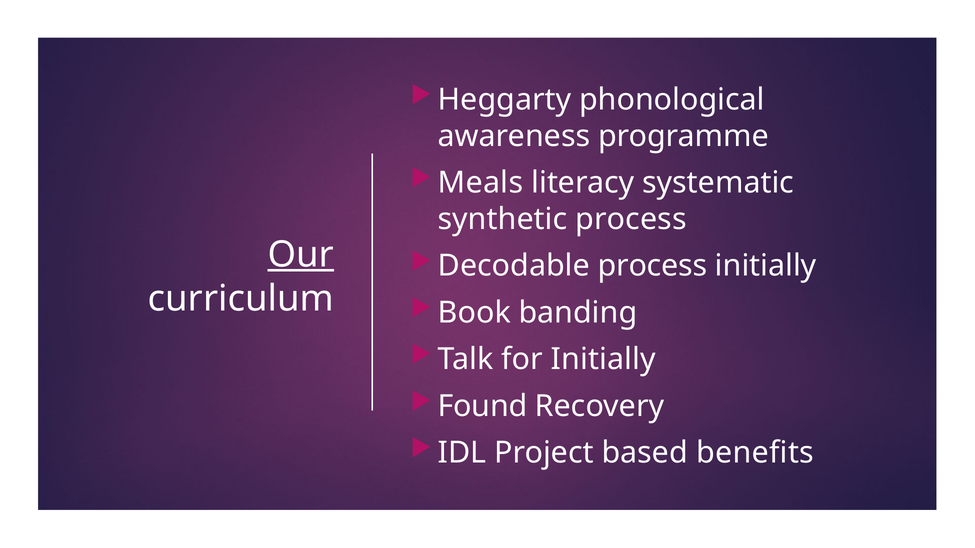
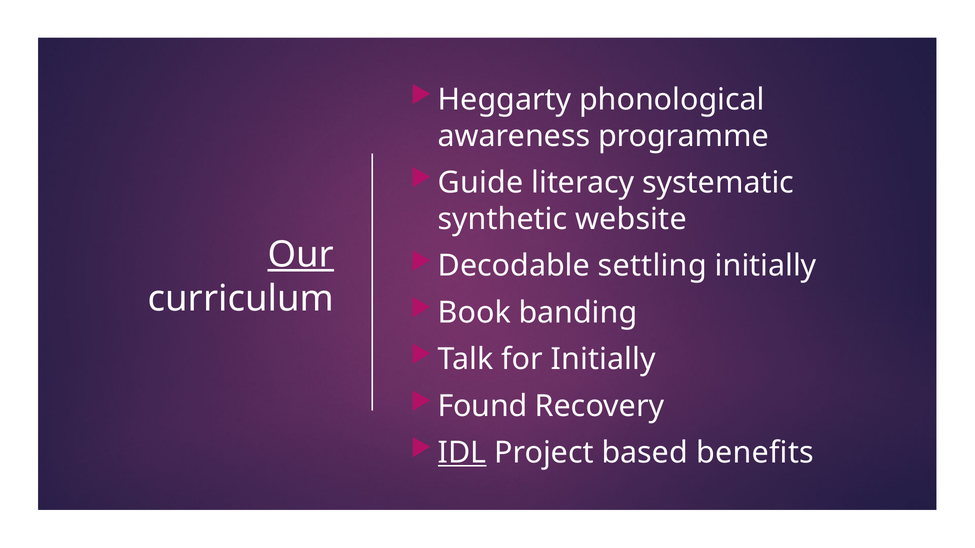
Meals: Meals -> Guide
synthetic process: process -> website
Decodable process: process -> settling
IDL underline: none -> present
